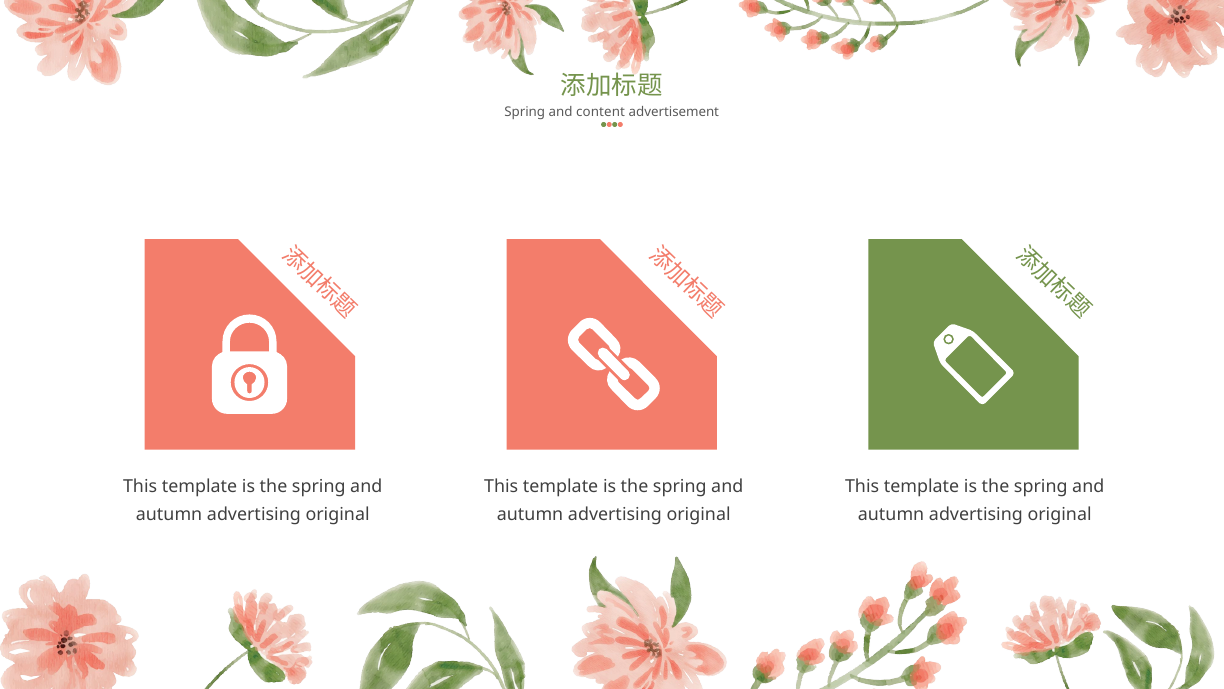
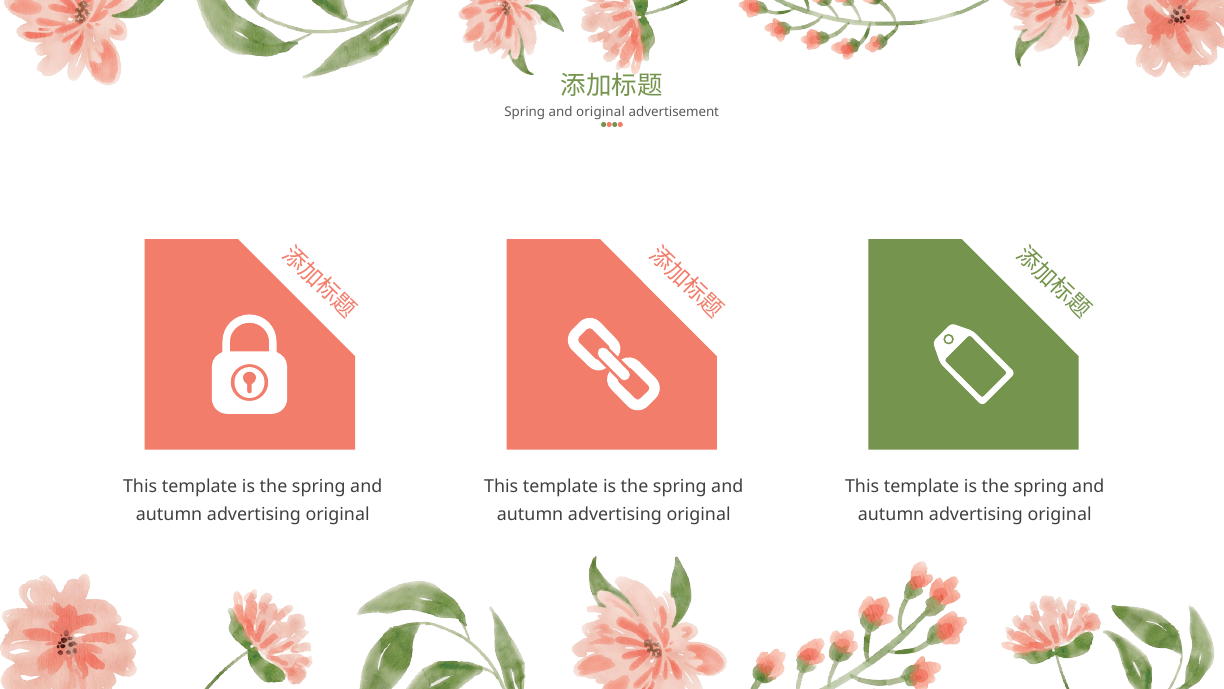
and content: content -> original
